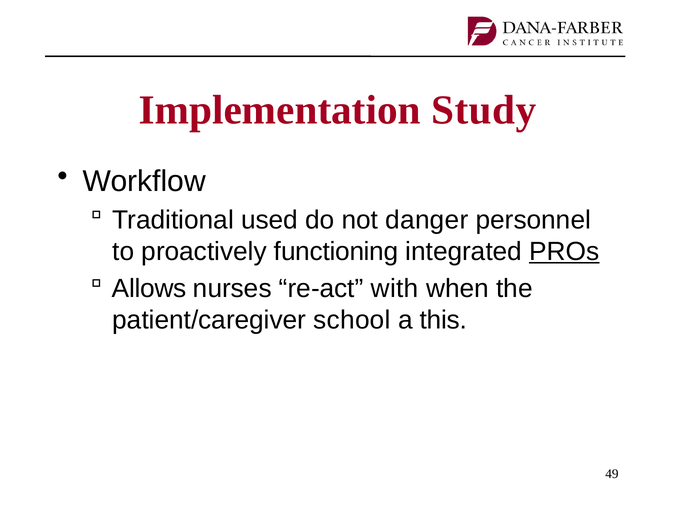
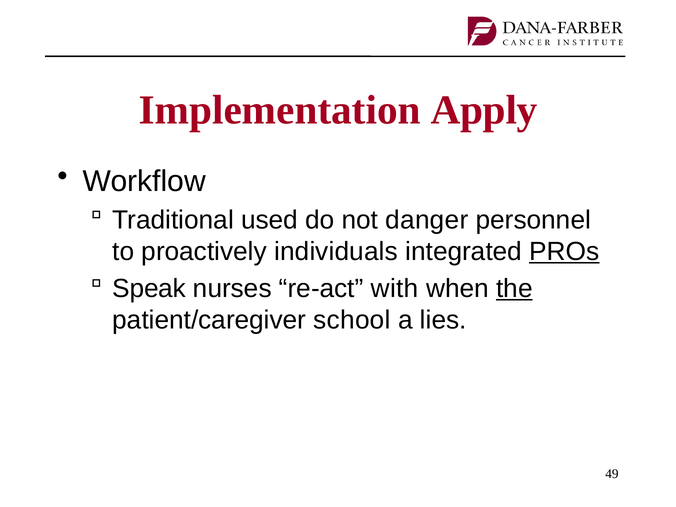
Study: Study -> Apply
functioning: functioning -> individuals
Allows: Allows -> Speak
the underline: none -> present
this: this -> lies
